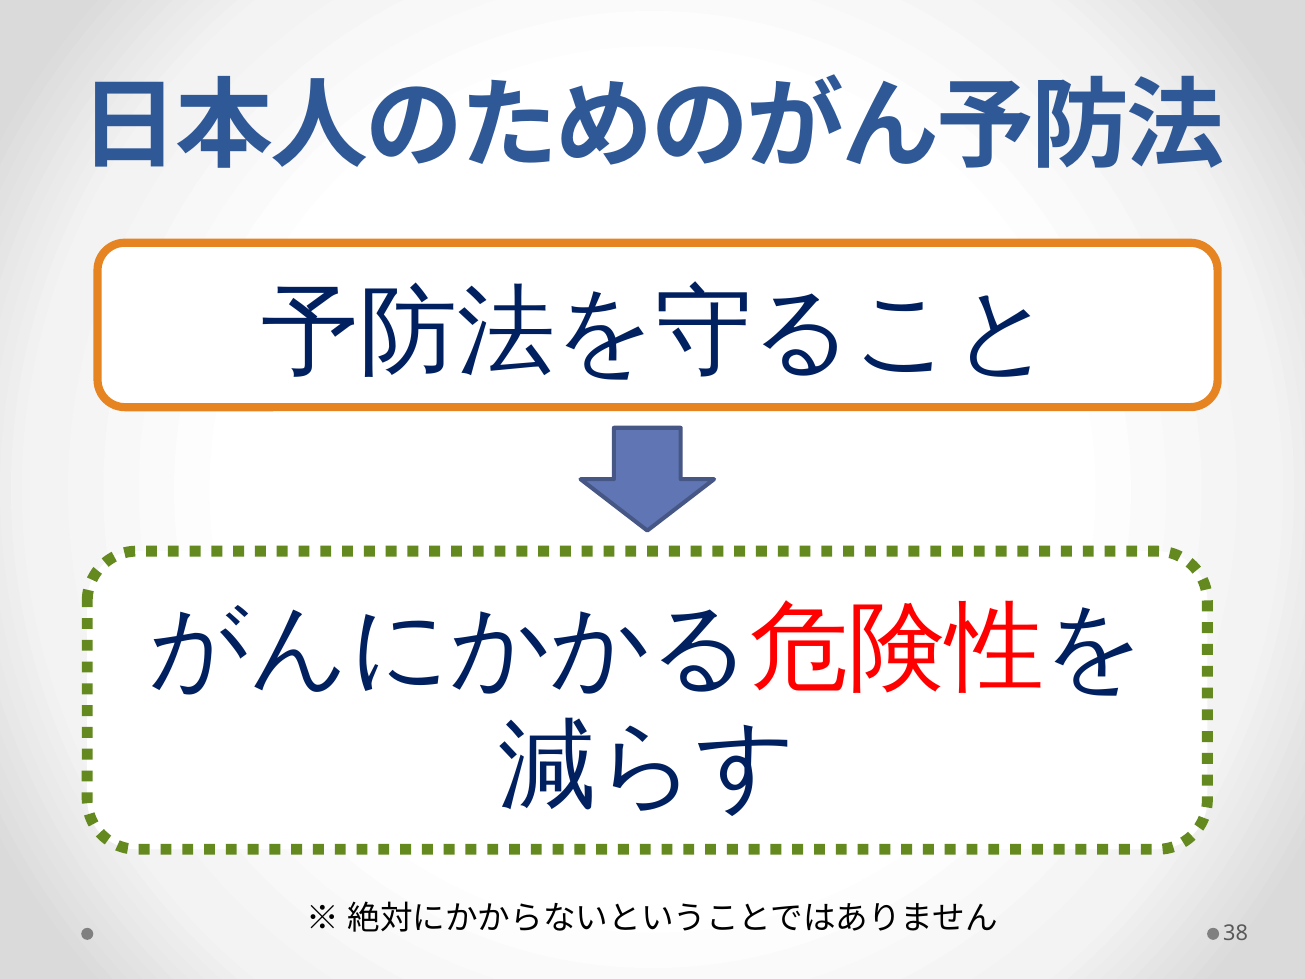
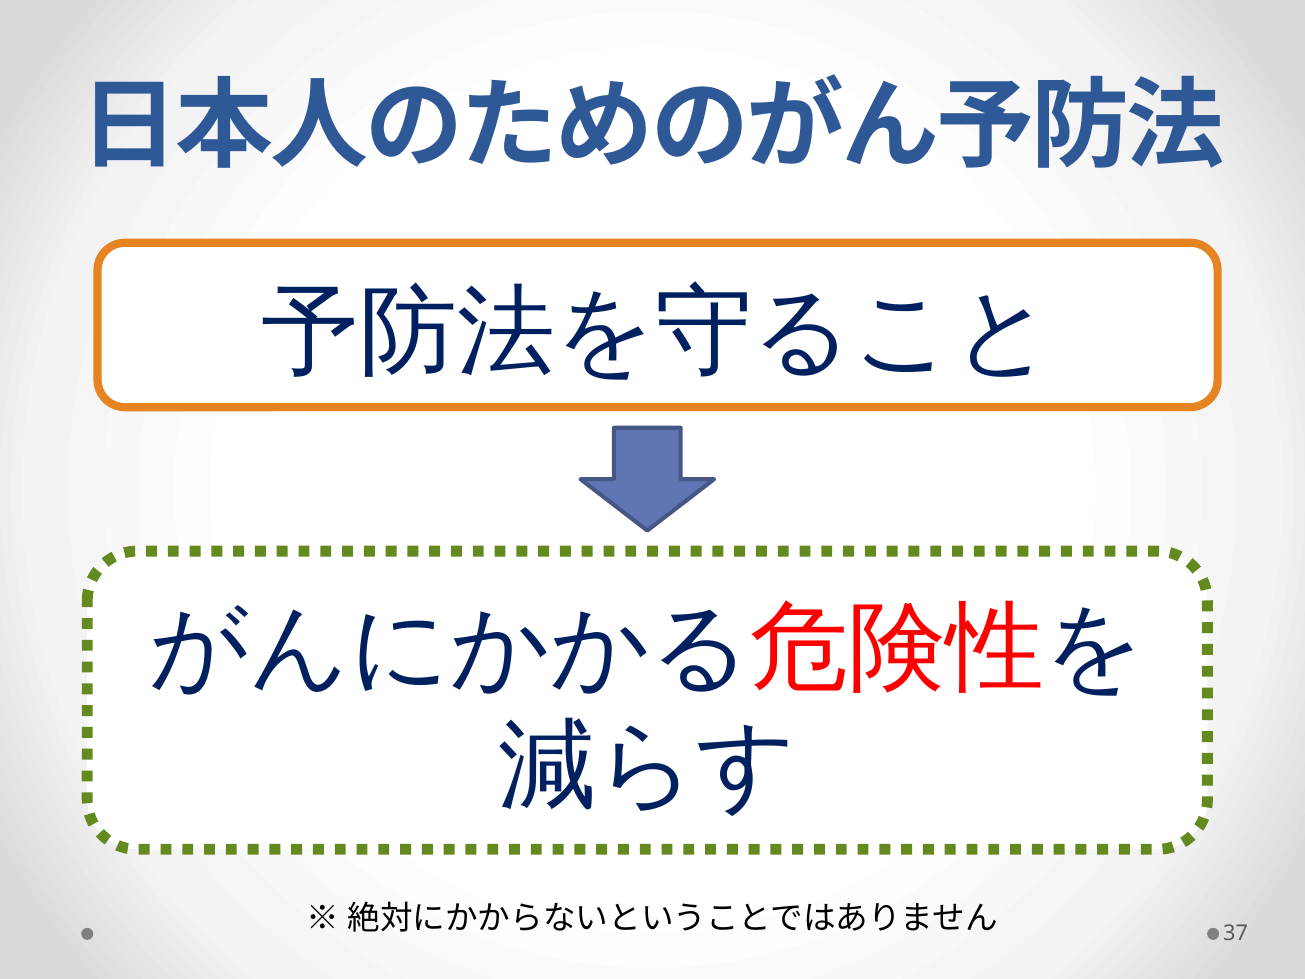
38: 38 -> 37
